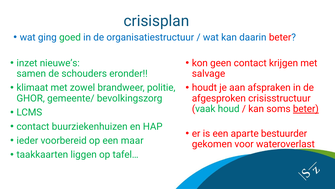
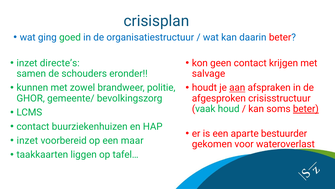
nieuwe’s: nieuwe’s -> directe’s
klimaat: klimaat -> kunnen
aan underline: none -> present
ieder at (27, 140): ieder -> inzet
